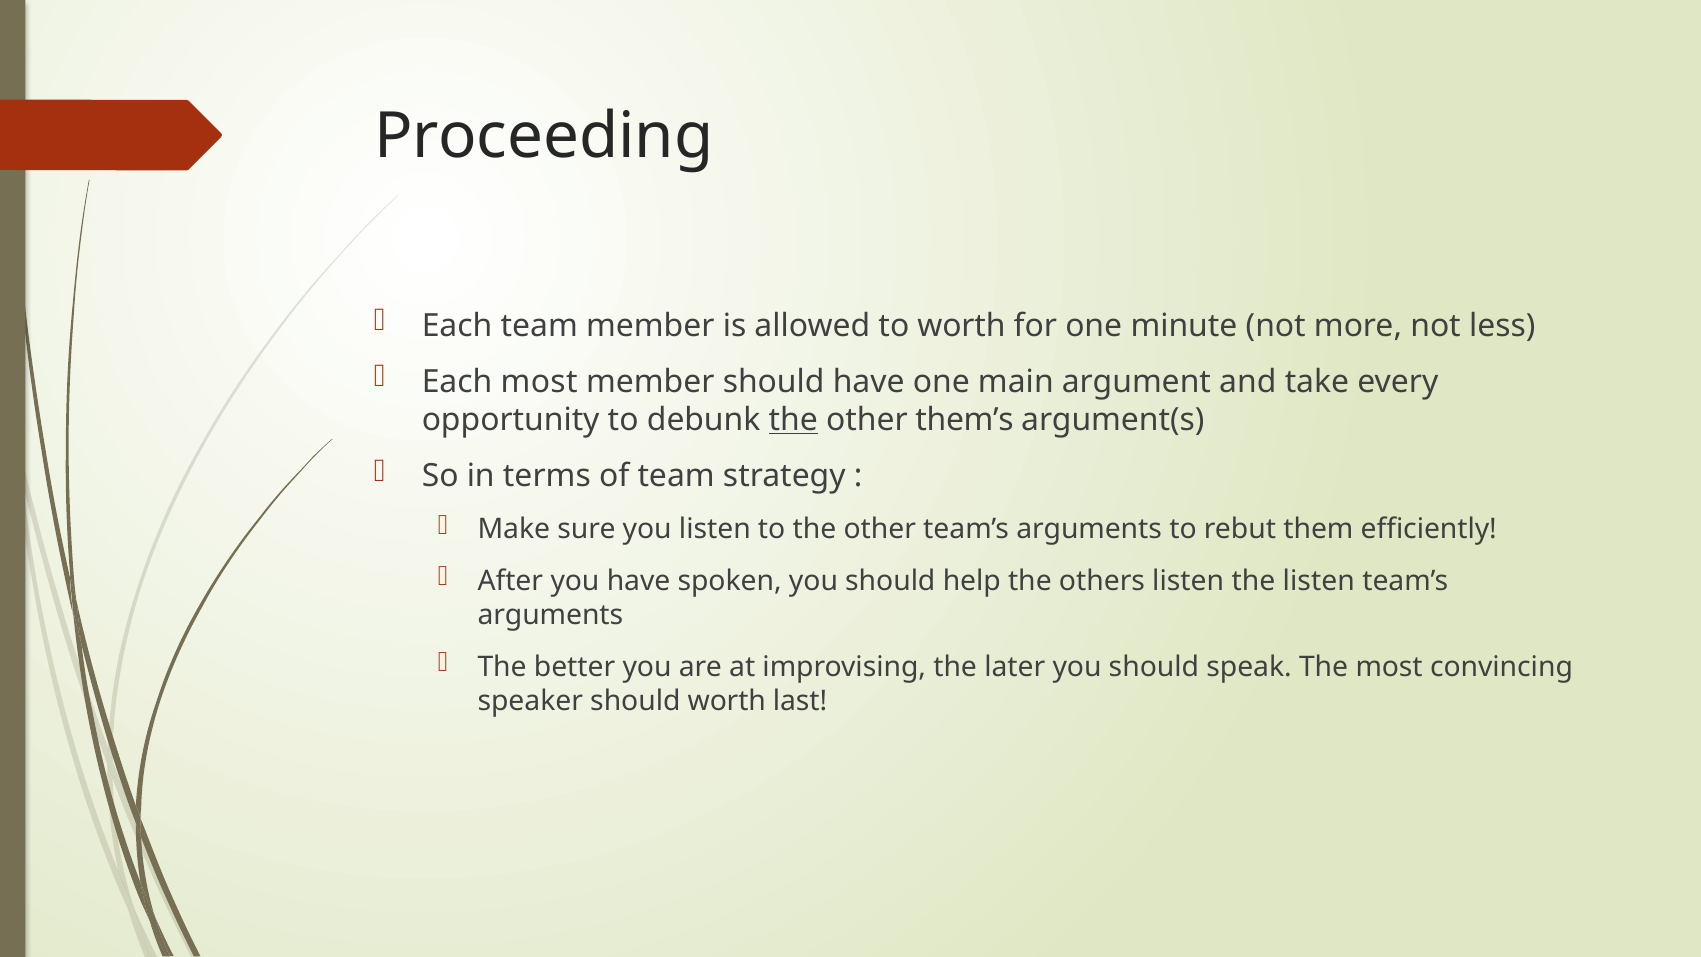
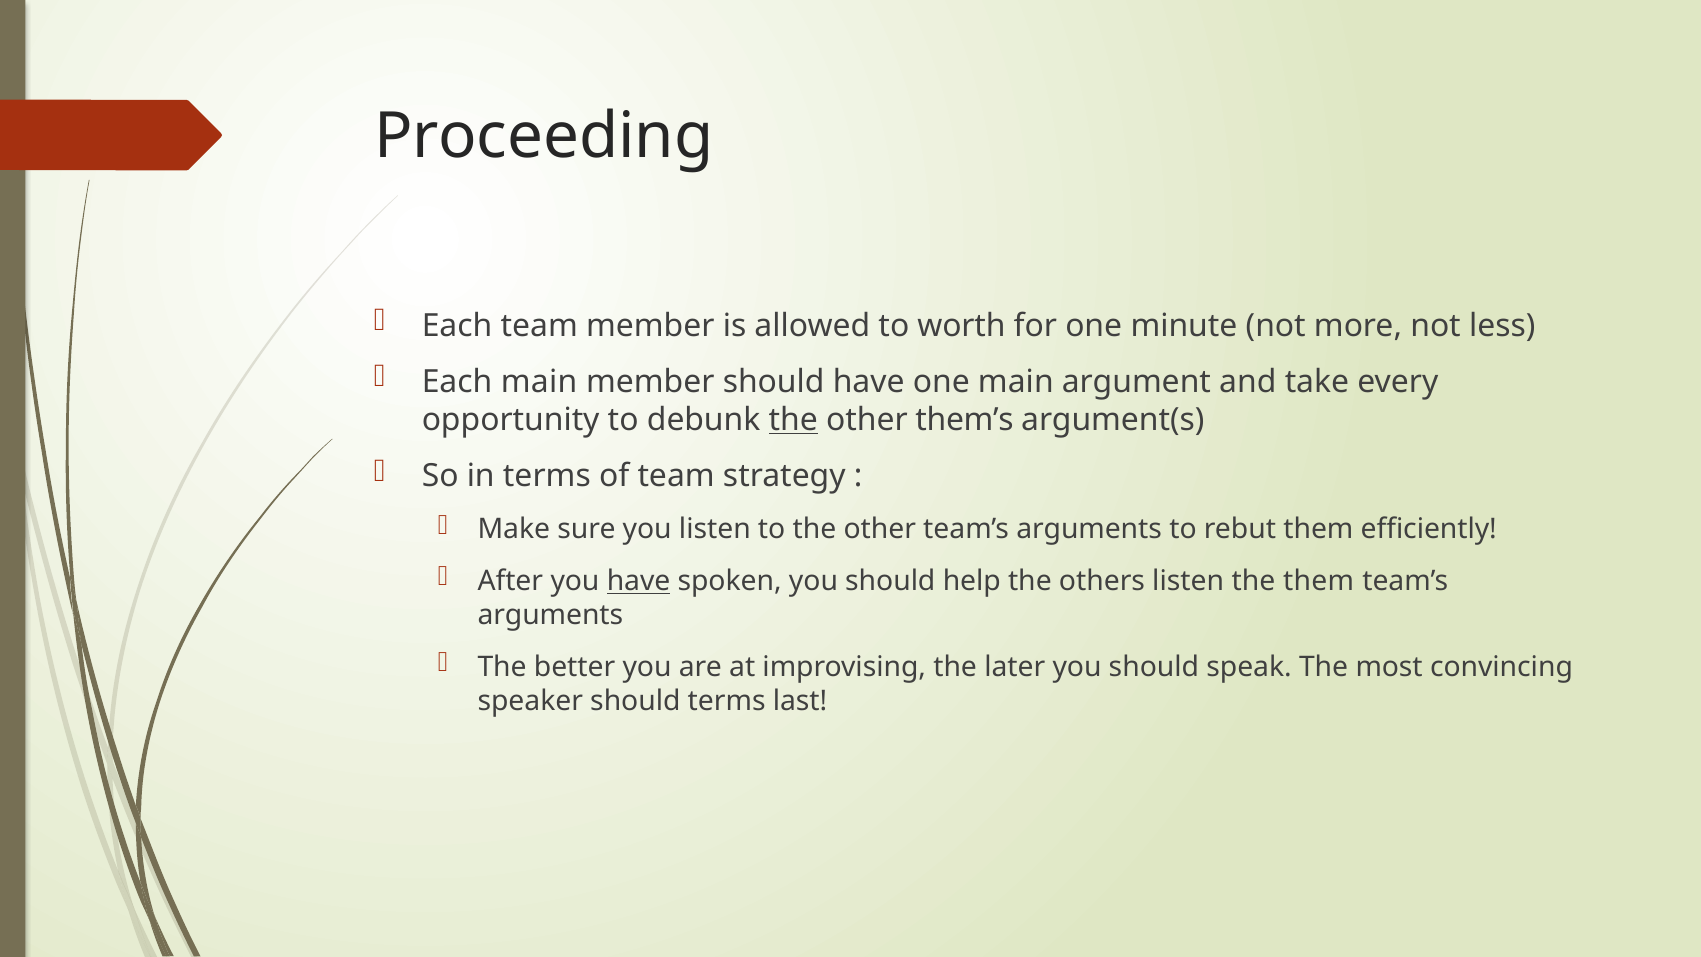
Each most: most -> main
have at (639, 581) underline: none -> present
the listen: listen -> them
should worth: worth -> terms
